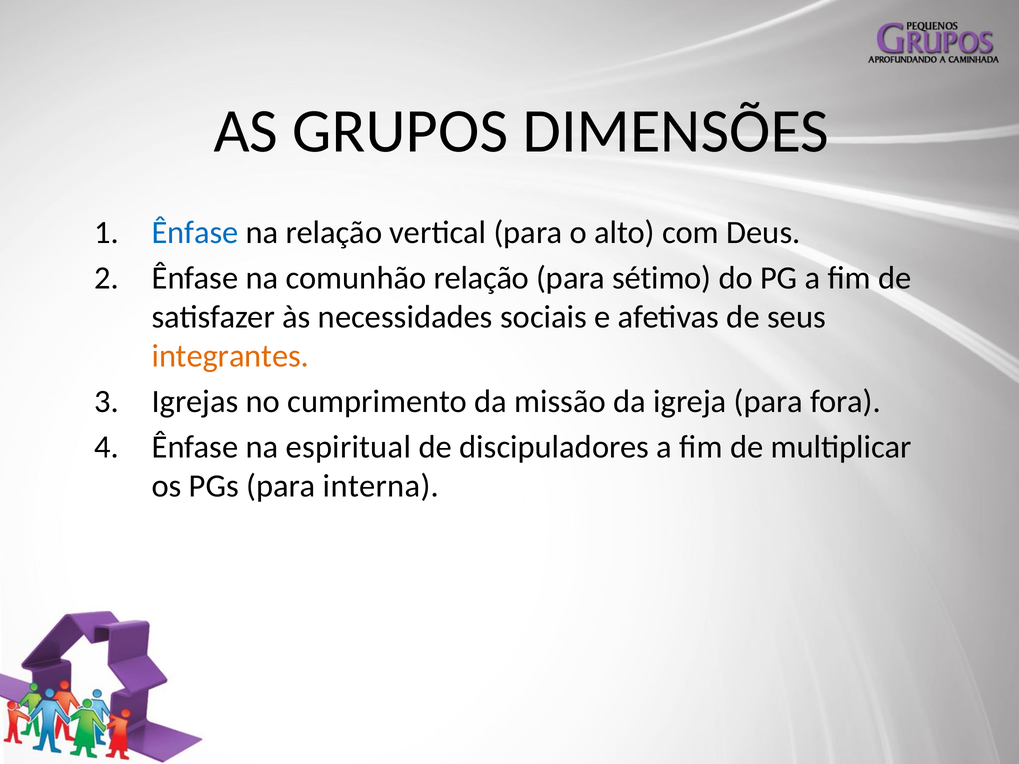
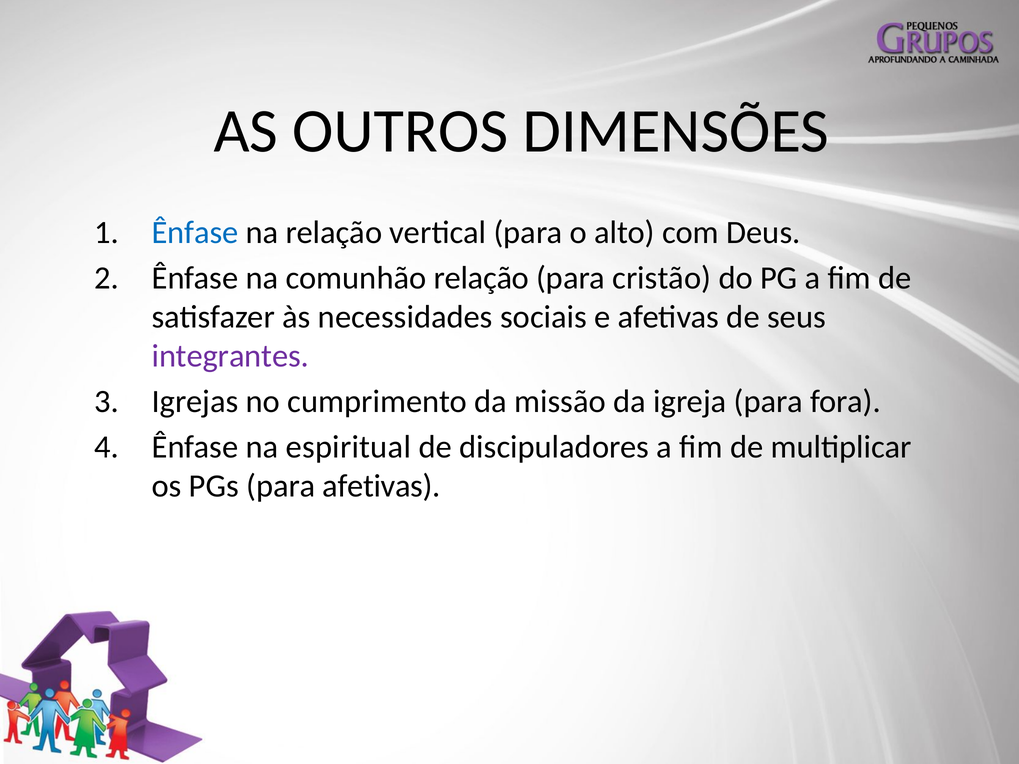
GRUPOS: GRUPOS -> OUTROS
sétimo: sétimo -> cristão
integrantes colour: orange -> purple
para interna: interna -> afetivas
